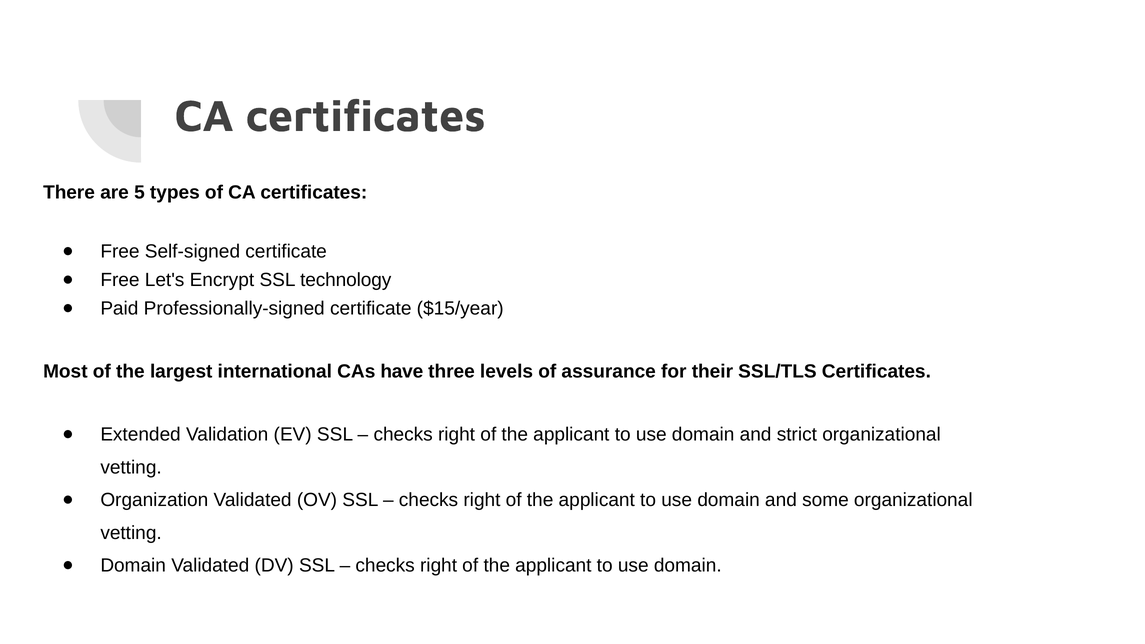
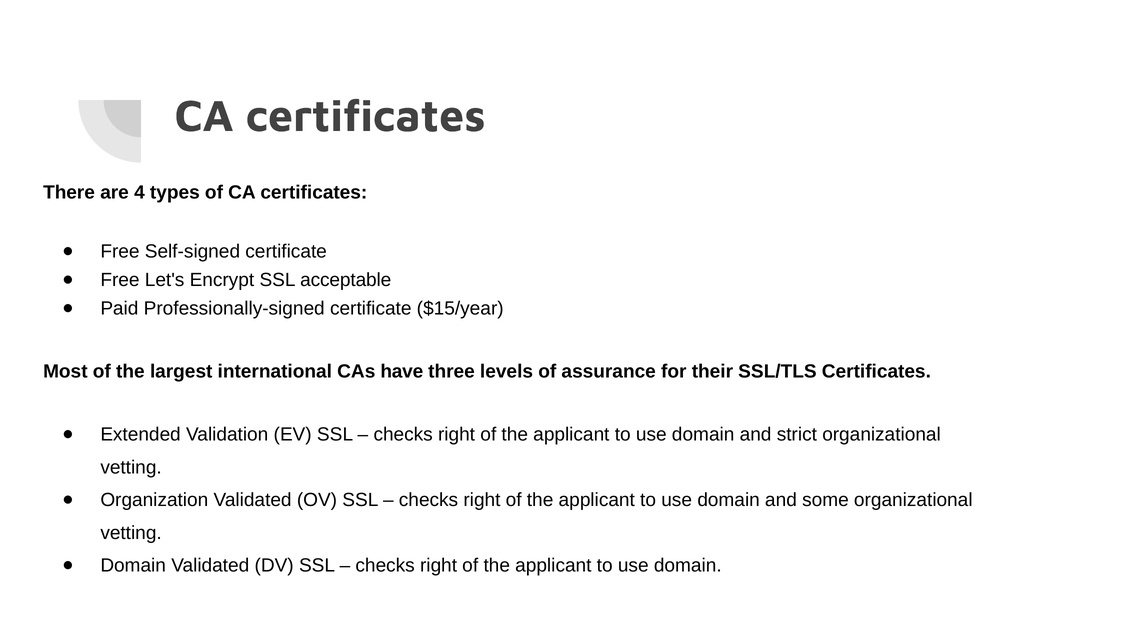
5: 5 -> 4
technology: technology -> acceptable
